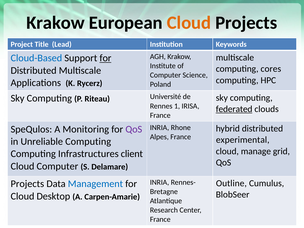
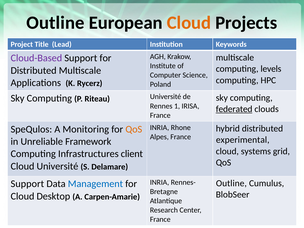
Krakow at (56, 23): Krakow -> Outline
Cloud-Based colour: blue -> purple
for at (105, 58) underline: present -> none
cores: cores -> levels
QoS at (134, 129) colour: purple -> orange
Unreliable Computing: Computing -> Framework
manage: manage -> systems
Cloud Computer: Computer -> Université
Projects at (27, 184): Projects -> Support
